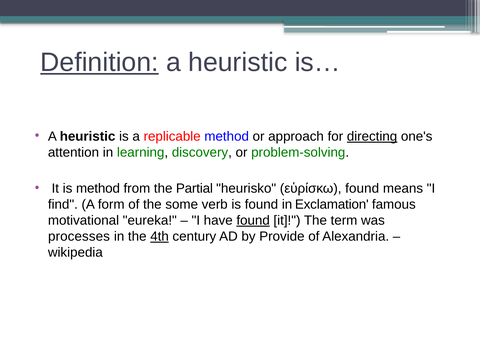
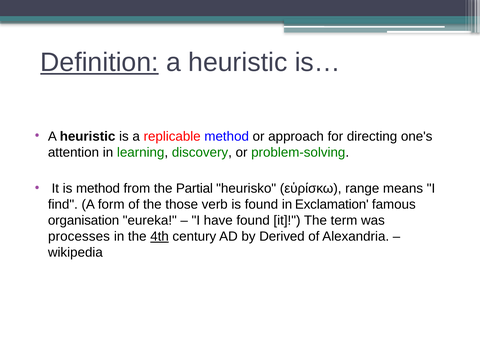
directing underline: present -> none
εὑρίσκω found: found -> range
some: some -> those
motivational: motivational -> organisation
found at (253, 220) underline: present -> none
Provide: Provide -> Derived
